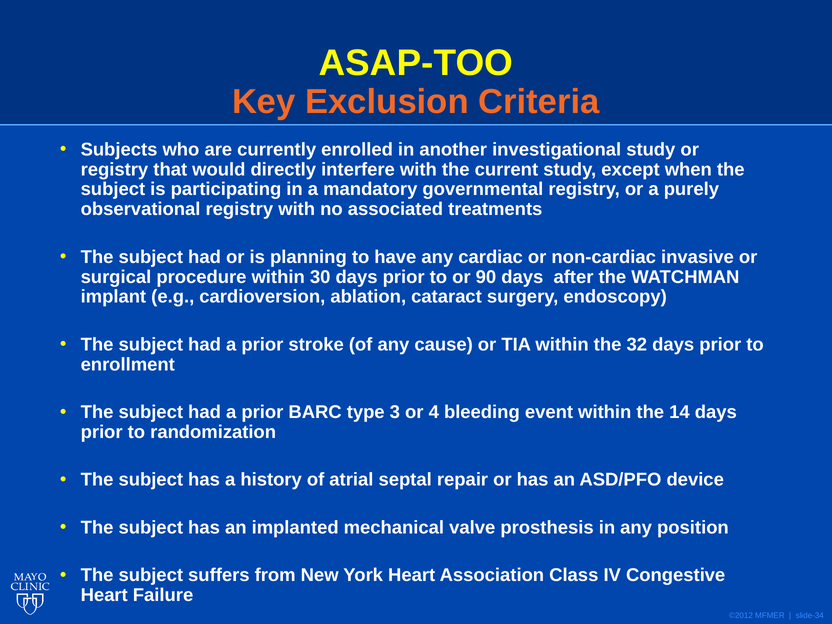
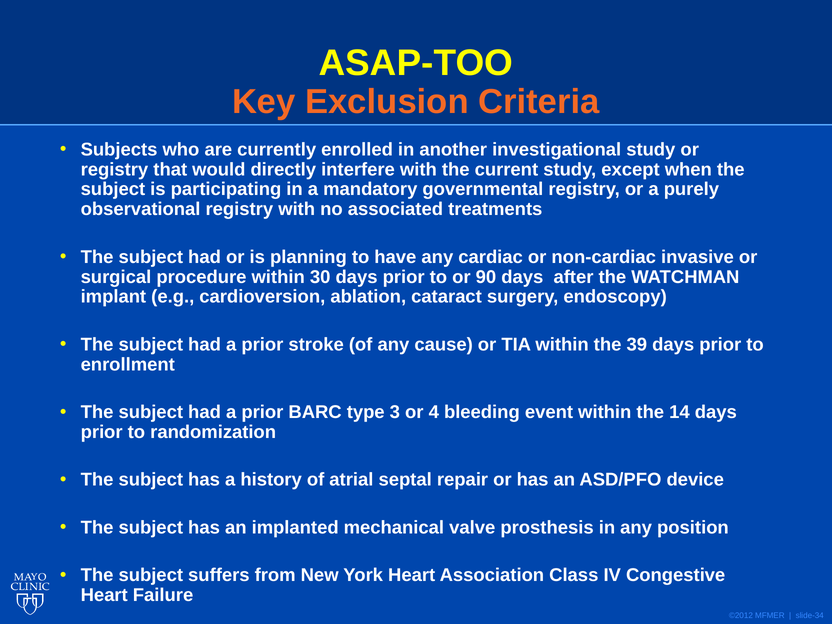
32: 32 -> 39
